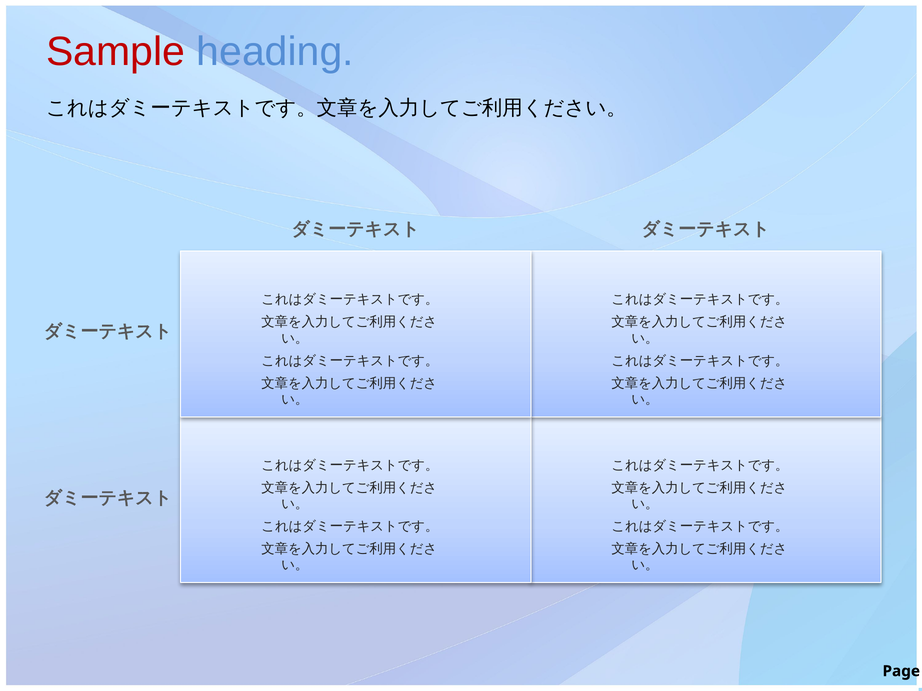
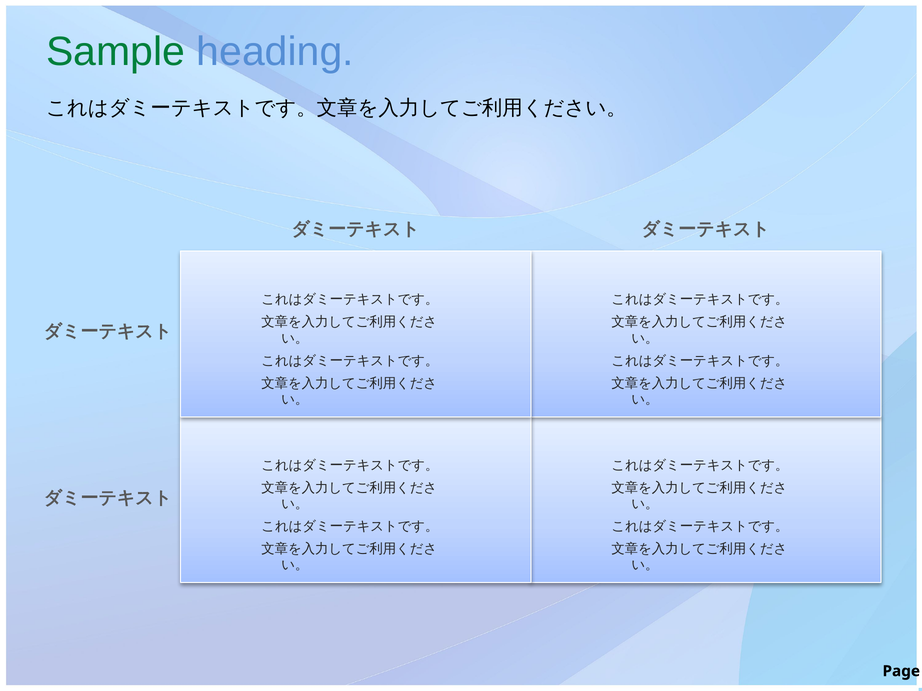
Sample colour: red -> green
